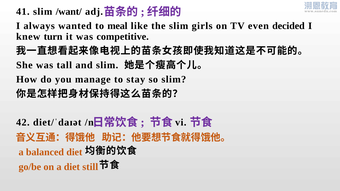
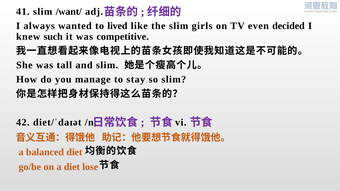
meal: meal -> lived
turn: turn -> such
still: still -> lose
